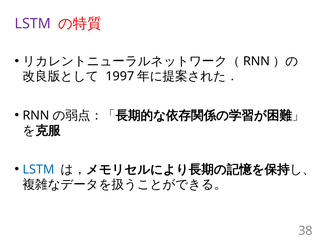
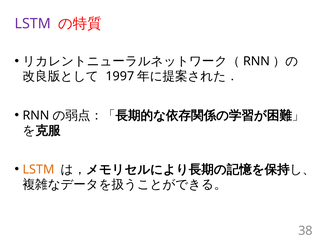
LSTM at (39, 170) colour: blue -> orange
